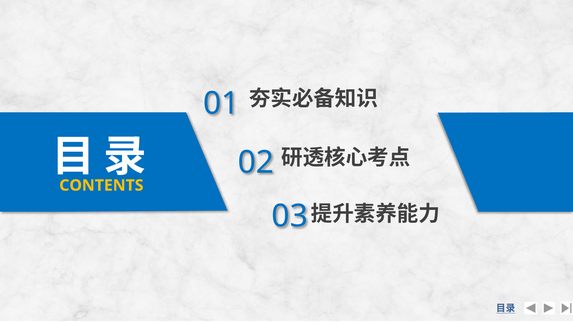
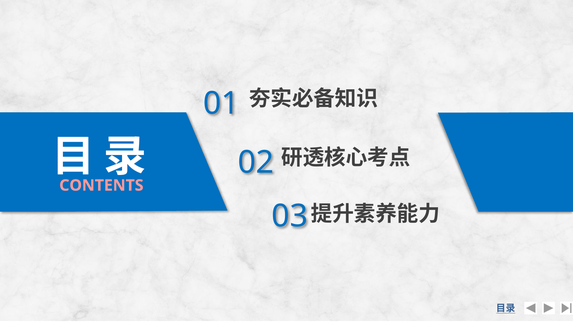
CONTENTS colour: yellow -> pink
